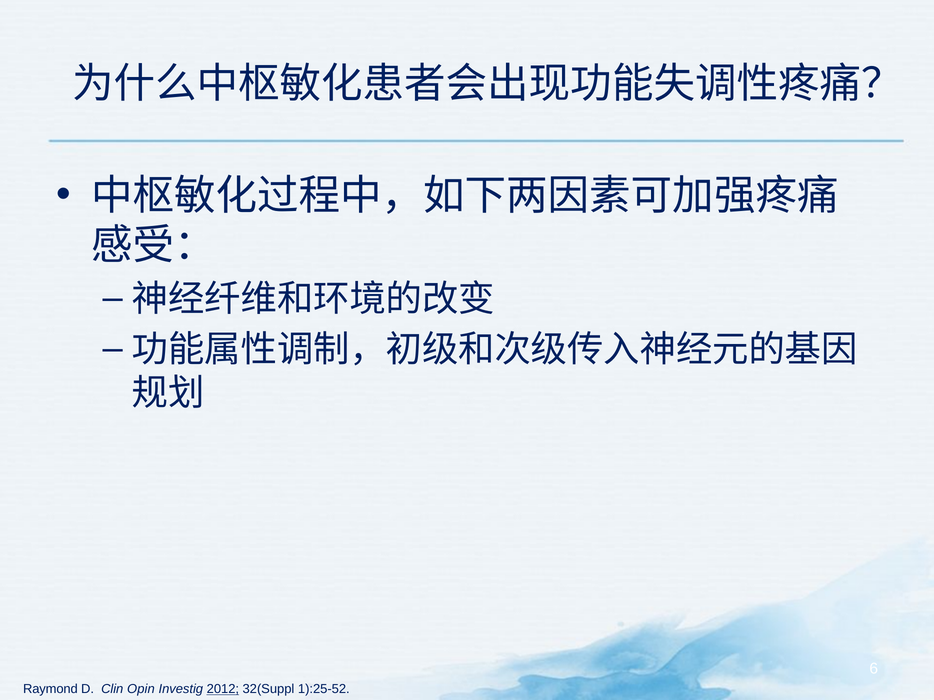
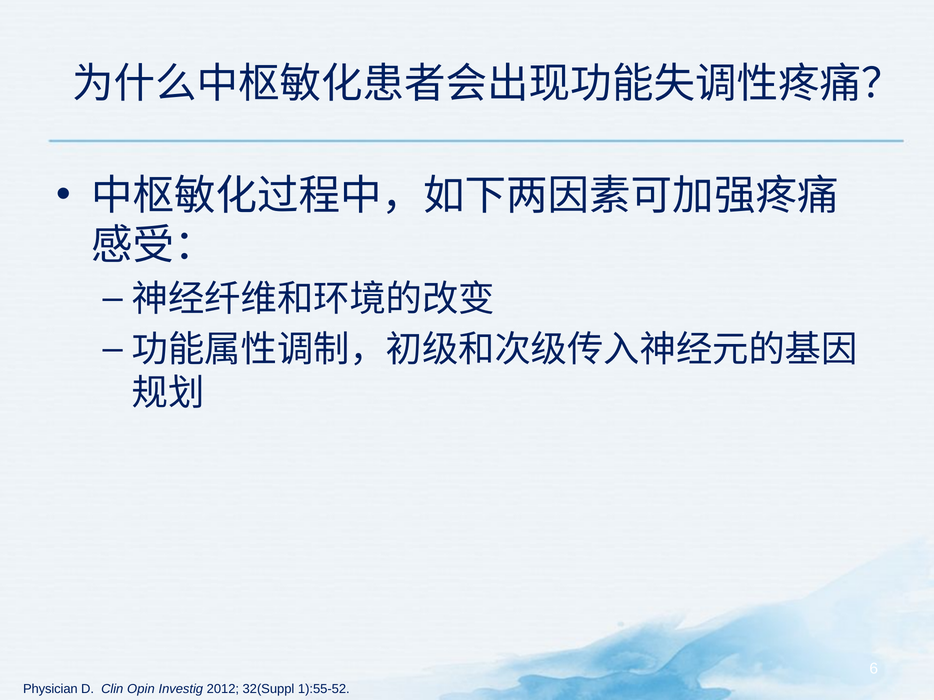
Raymond: Raymond -> Physician
2012 underline: present -> none
1):25-52: 1):25-52 -> 1):55-52
